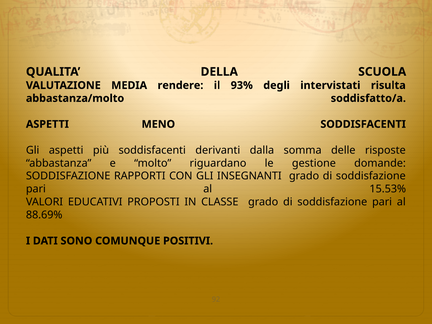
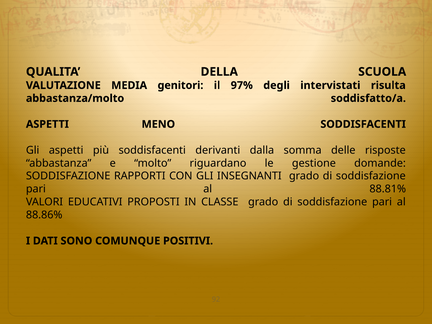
rendere: rendere -> genitori
93%: 93% -> 97%
15.53%: 15.53% -> 88.81%
88.69%: 88.69% -> 88.86%
